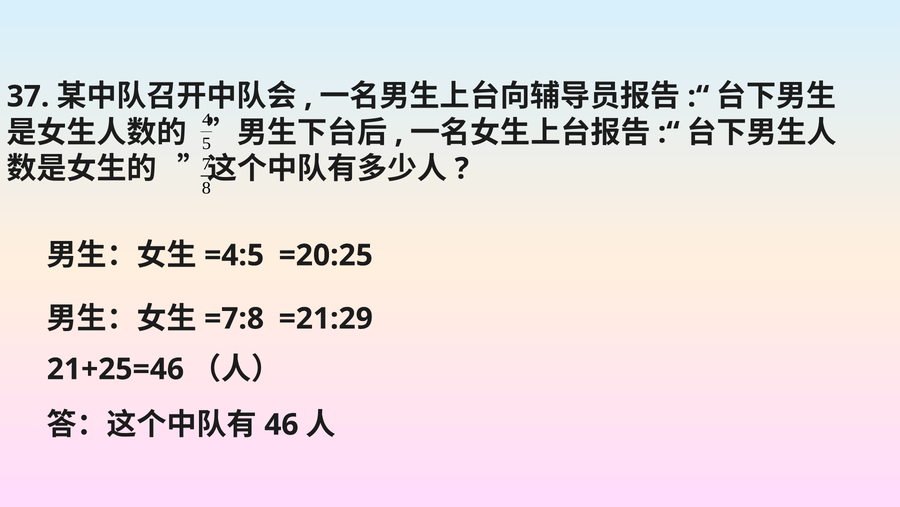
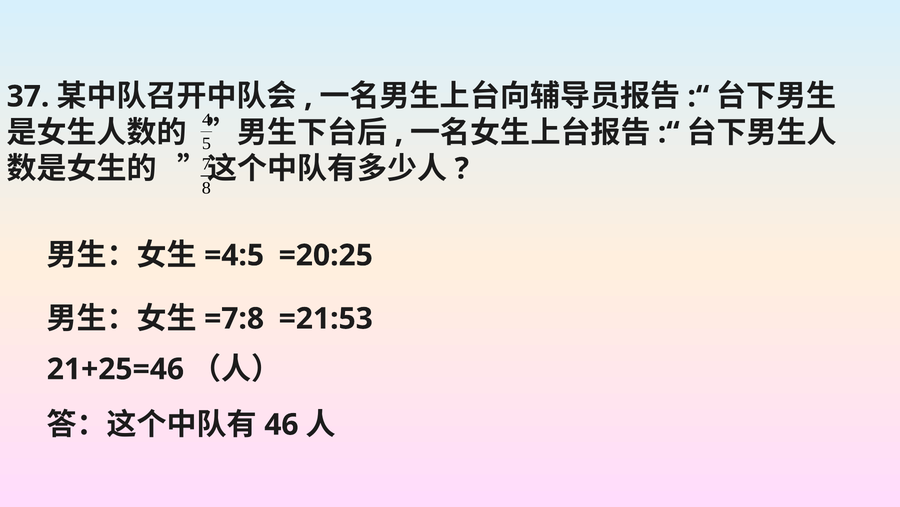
=21:29: =21:29 -> =21:53
